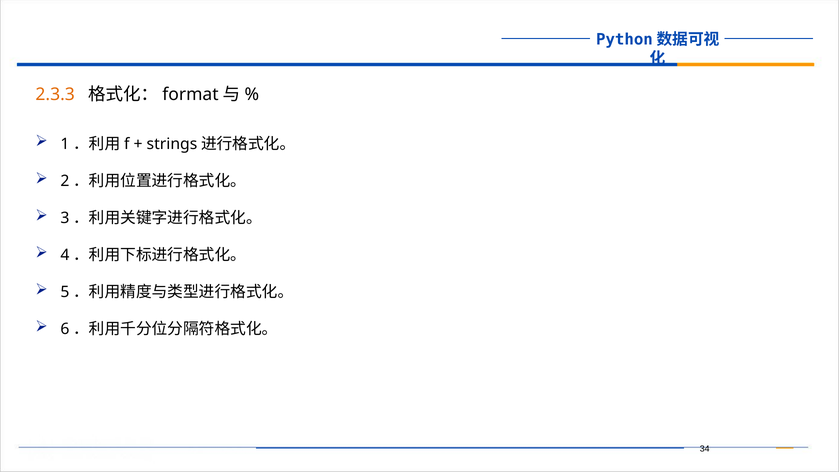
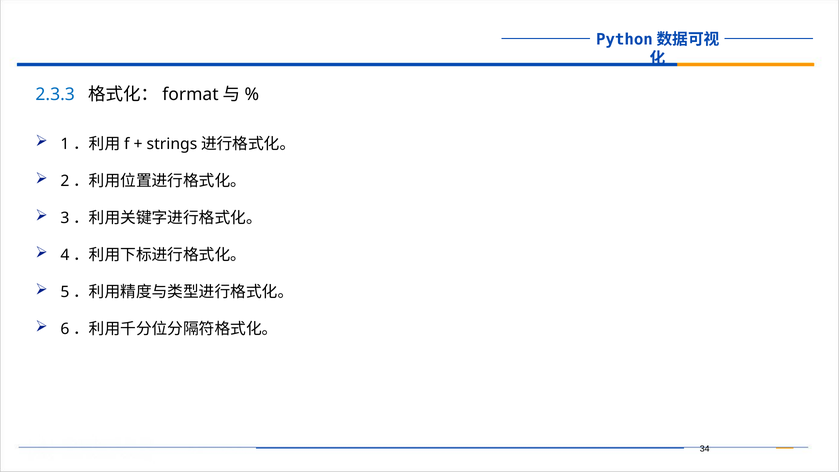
2.3.3 colour: orange -> blue
